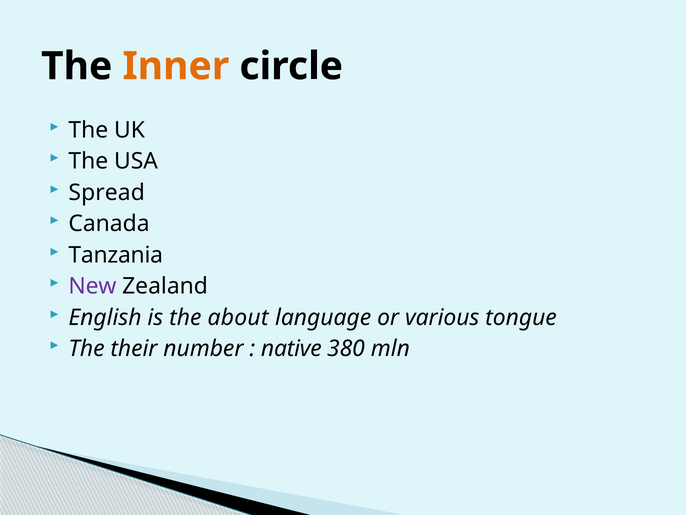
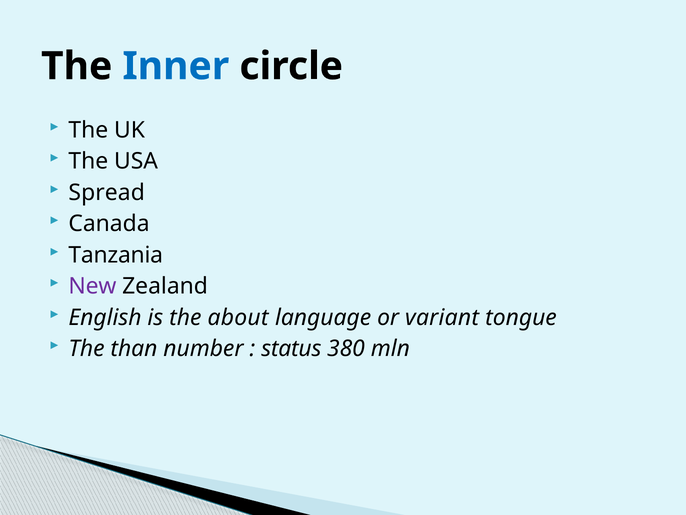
Inner colour: orange -> blue
various: various -> variant
their: their -> than
native: native -> status
